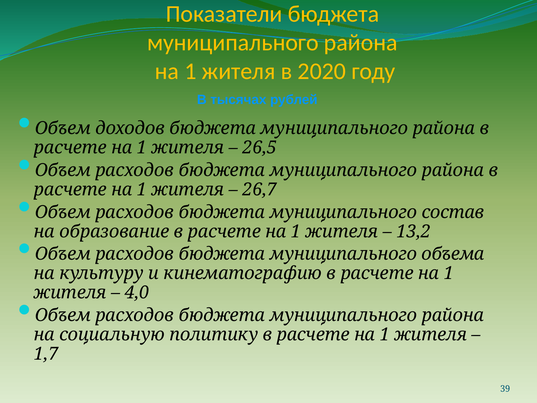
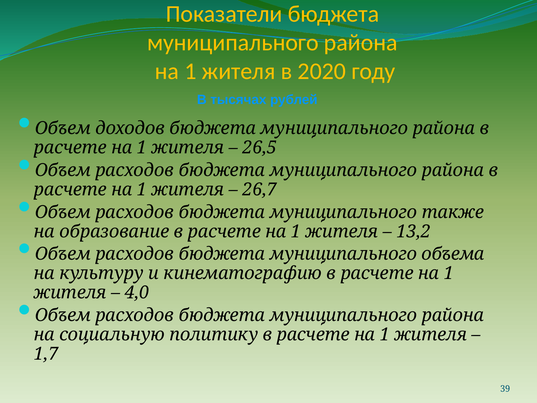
состав: состав -> также
